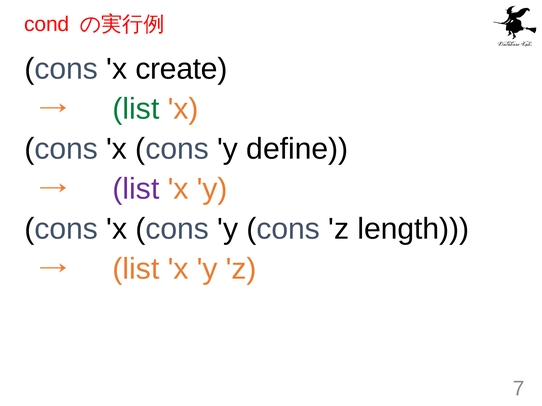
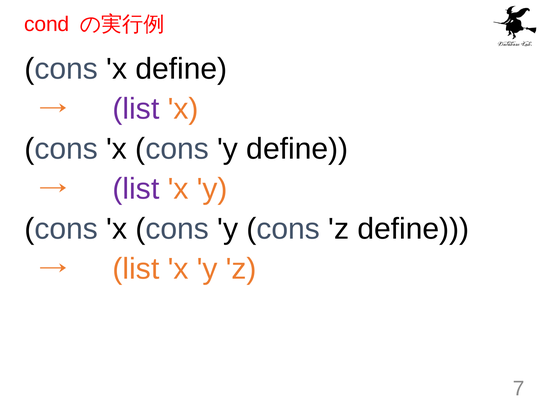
x create: create -> define
list at (136, 109) colour: green -> purple
z length: length -> define
